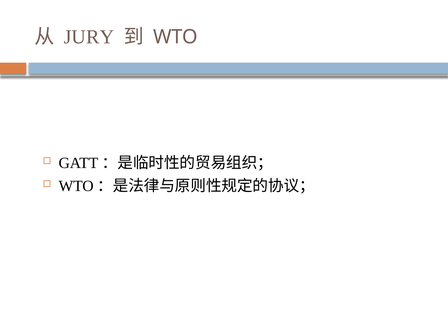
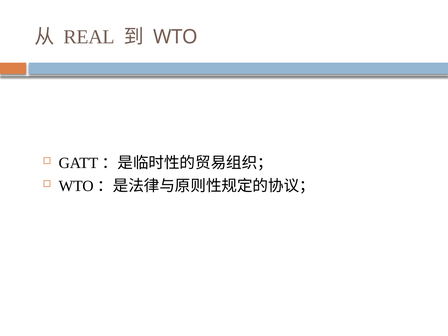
JURY: JURY -> REAL
